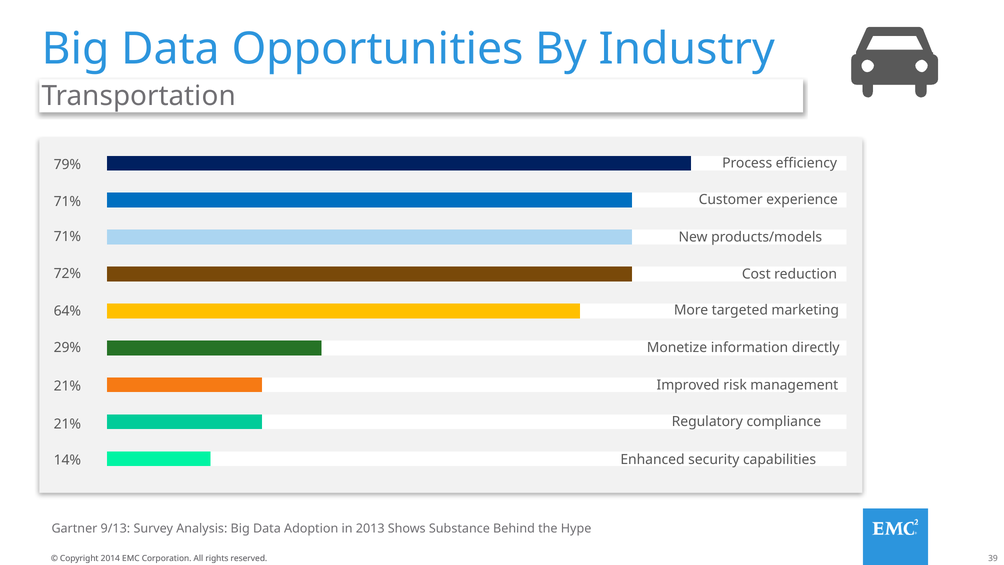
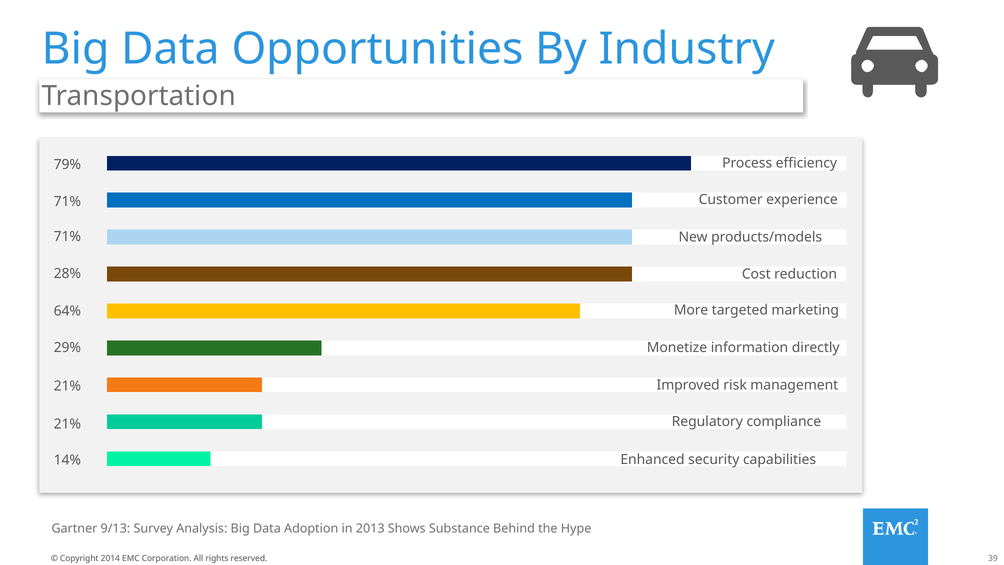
72%: 72% -> 28%
